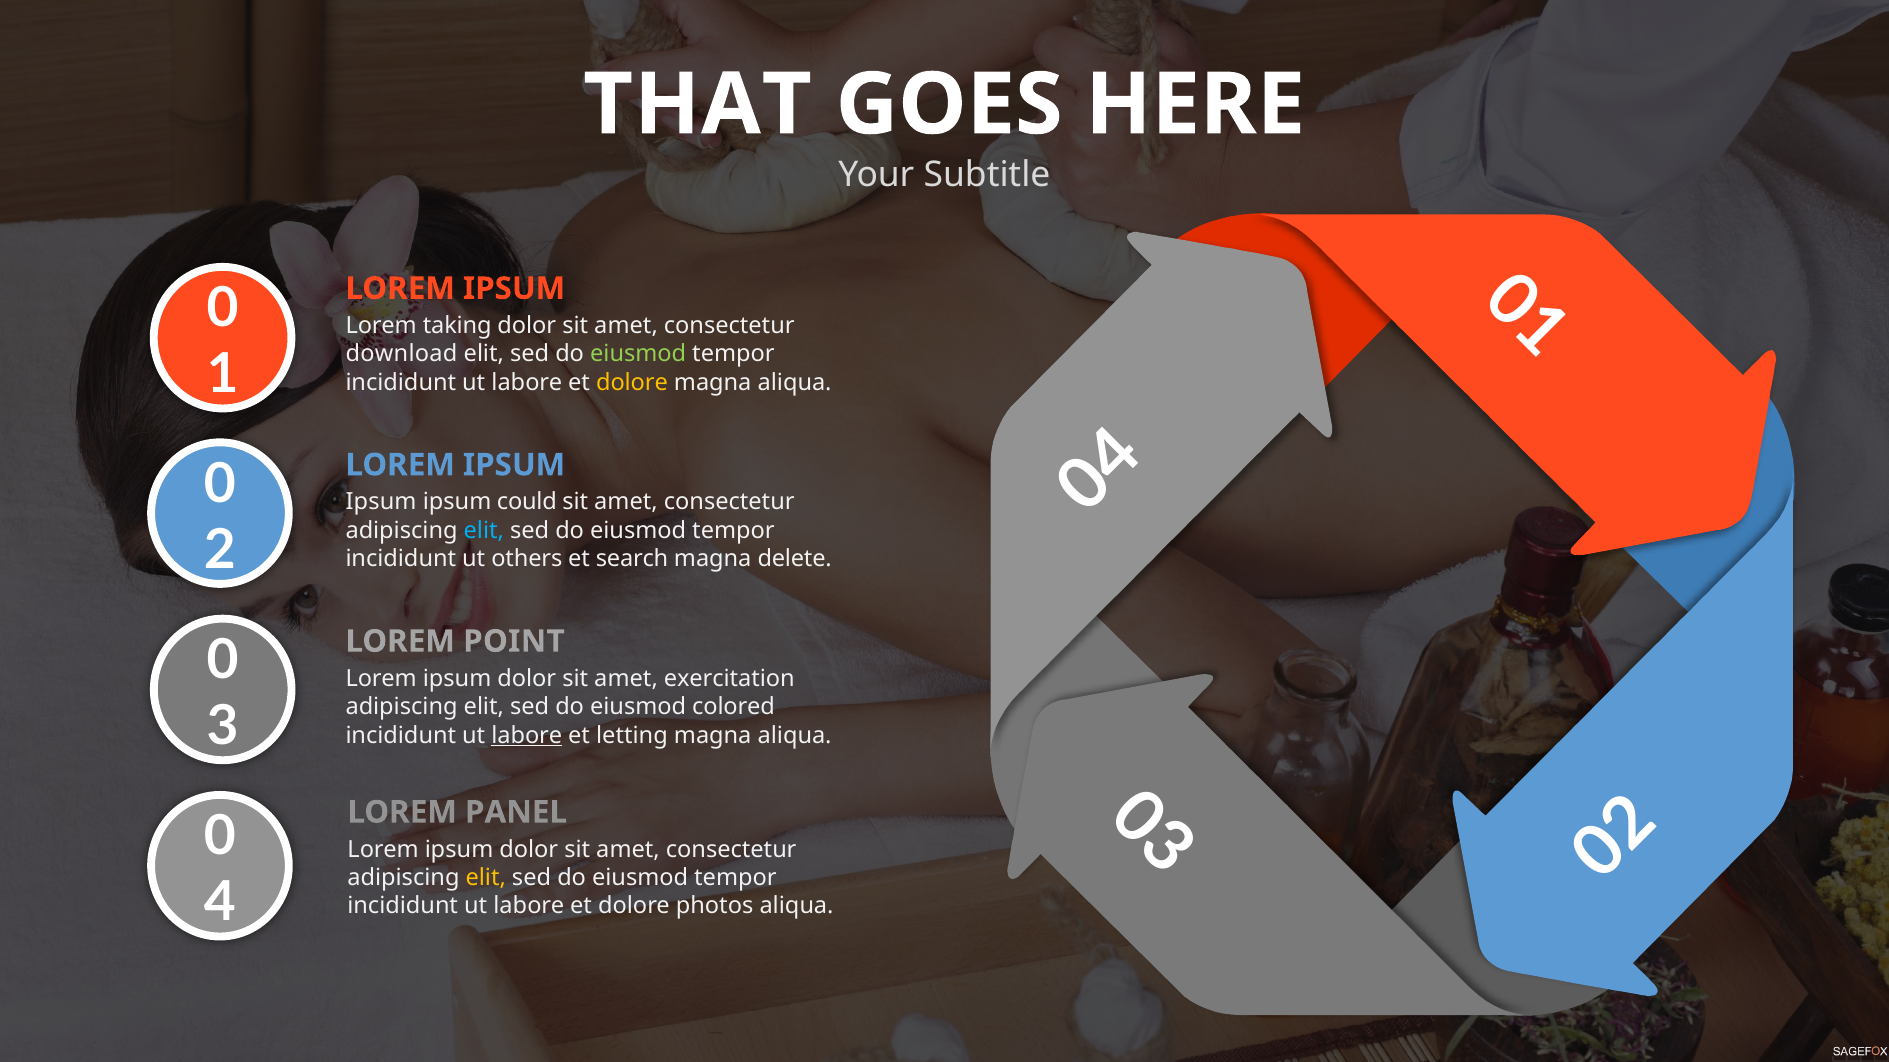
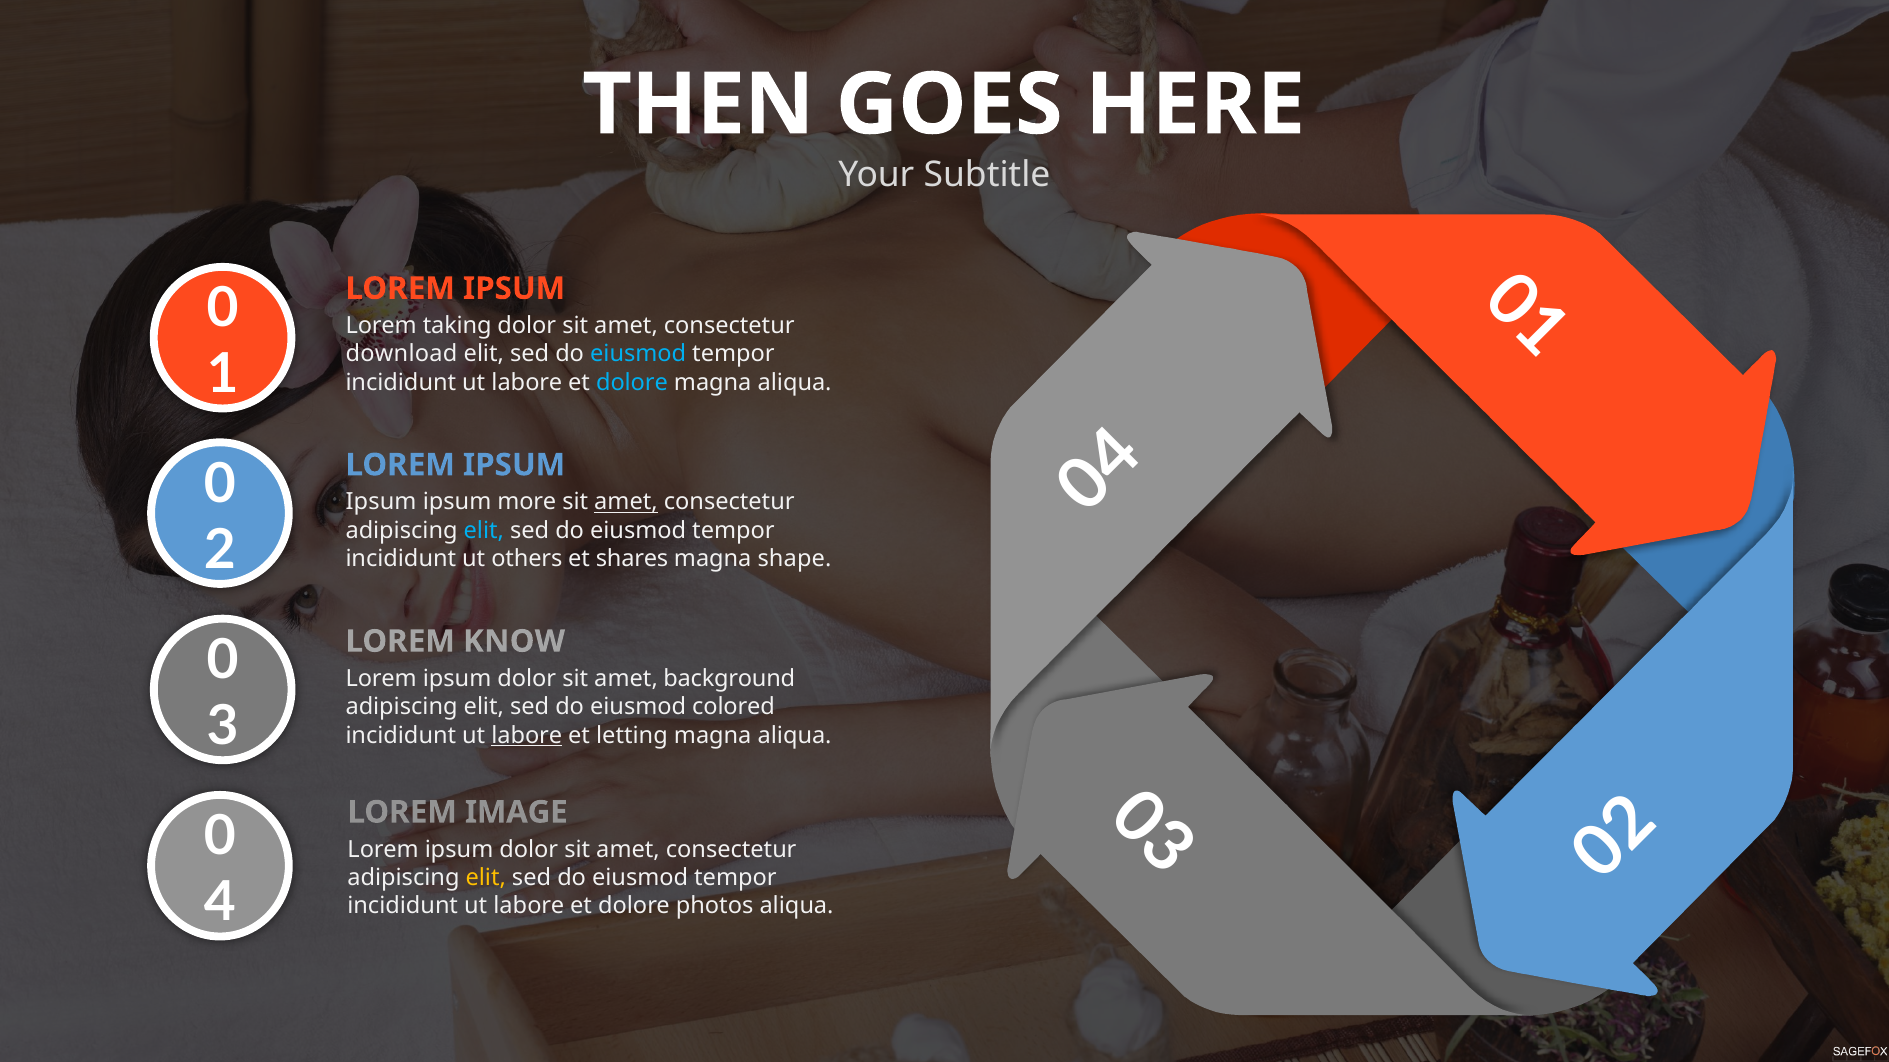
THAT: THAT -> THEN
eiusmod at (638, 354) colour: light green -> light blue
dolore at (632, 383) colour: yellow -> light blue
could: could -> more
amet at (626, 502) underline: none -> present
search: search -> shares
delete: delete -> shape
POINT: POINT -> KNOW
exercitation: exercitation -> background
PANEL: PANEL -> IMAGE
